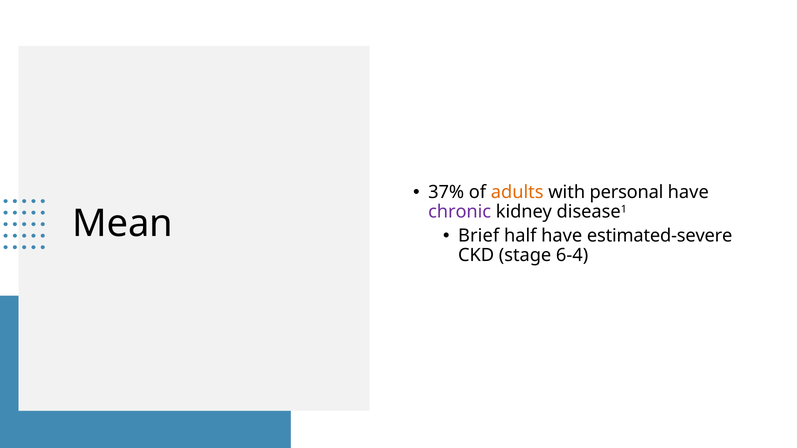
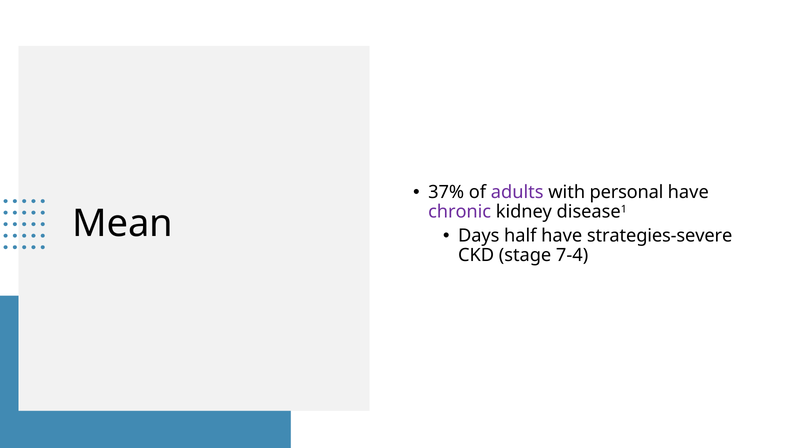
adults colour: orange -> purple
Brief: Brief -> Days
estimated-severe: estimated-severe -> strategies-severe
6-4: 6-4 -> 7-4
